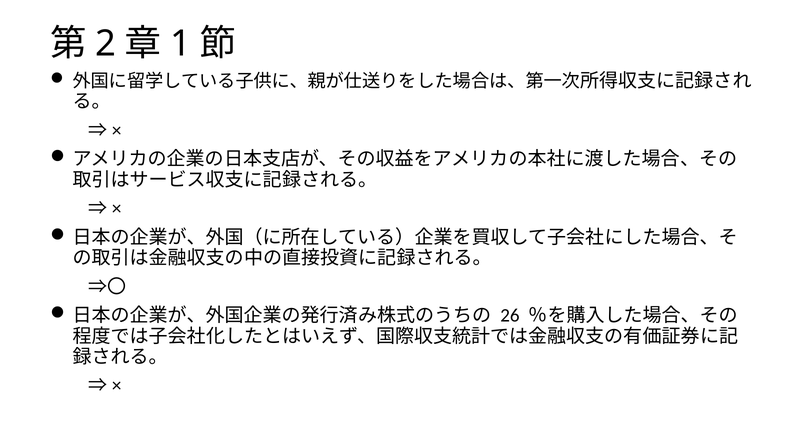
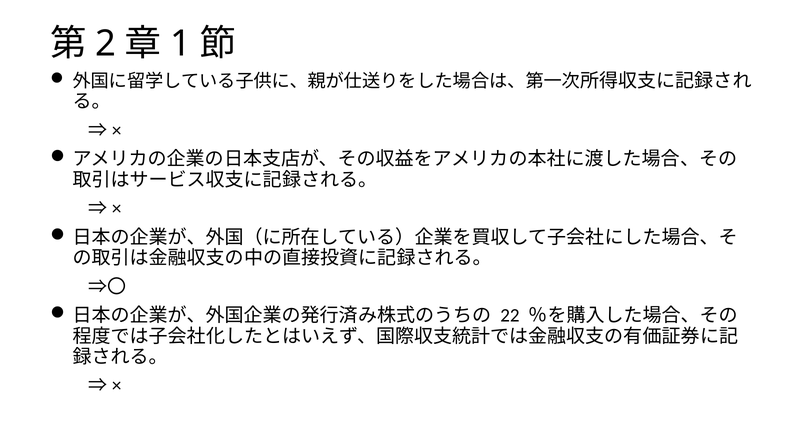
26: 26 -> 22
